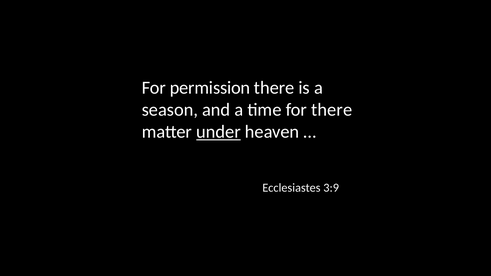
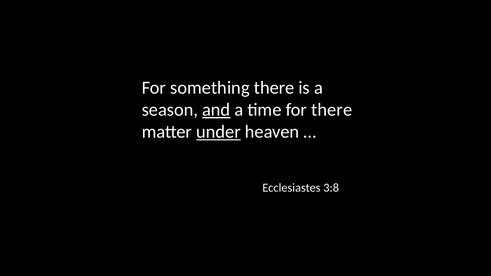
permission: permission -> something
and underline: none -> present
3:9: 3:9 -> 3:8
